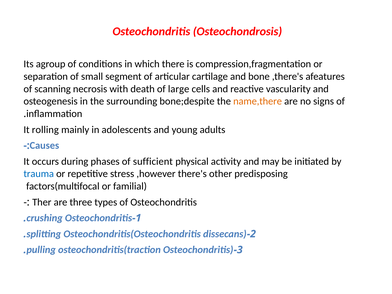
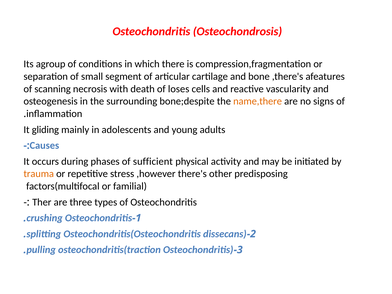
large: large -> loses
rolling: rolling -> gliding
trauma colour: blue -> orange
